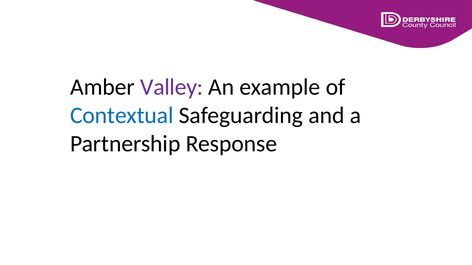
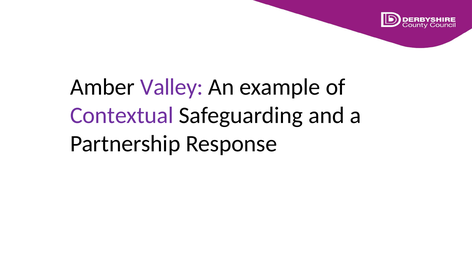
Contextual colour: blue -> purple
